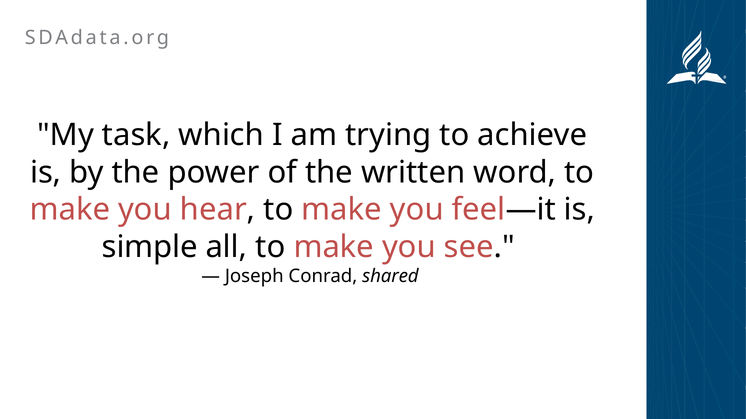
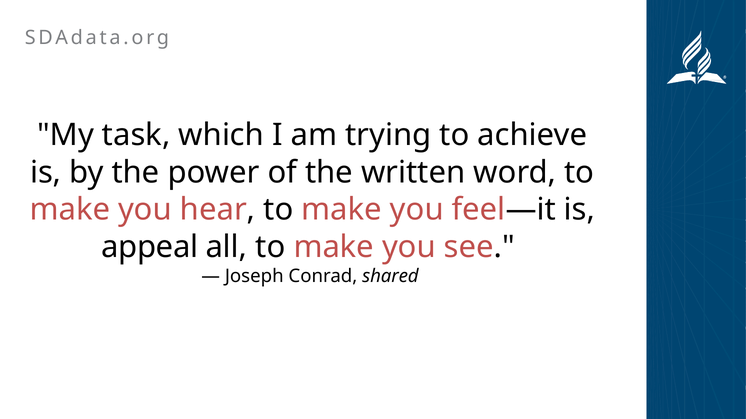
simple: simple -> appeal
